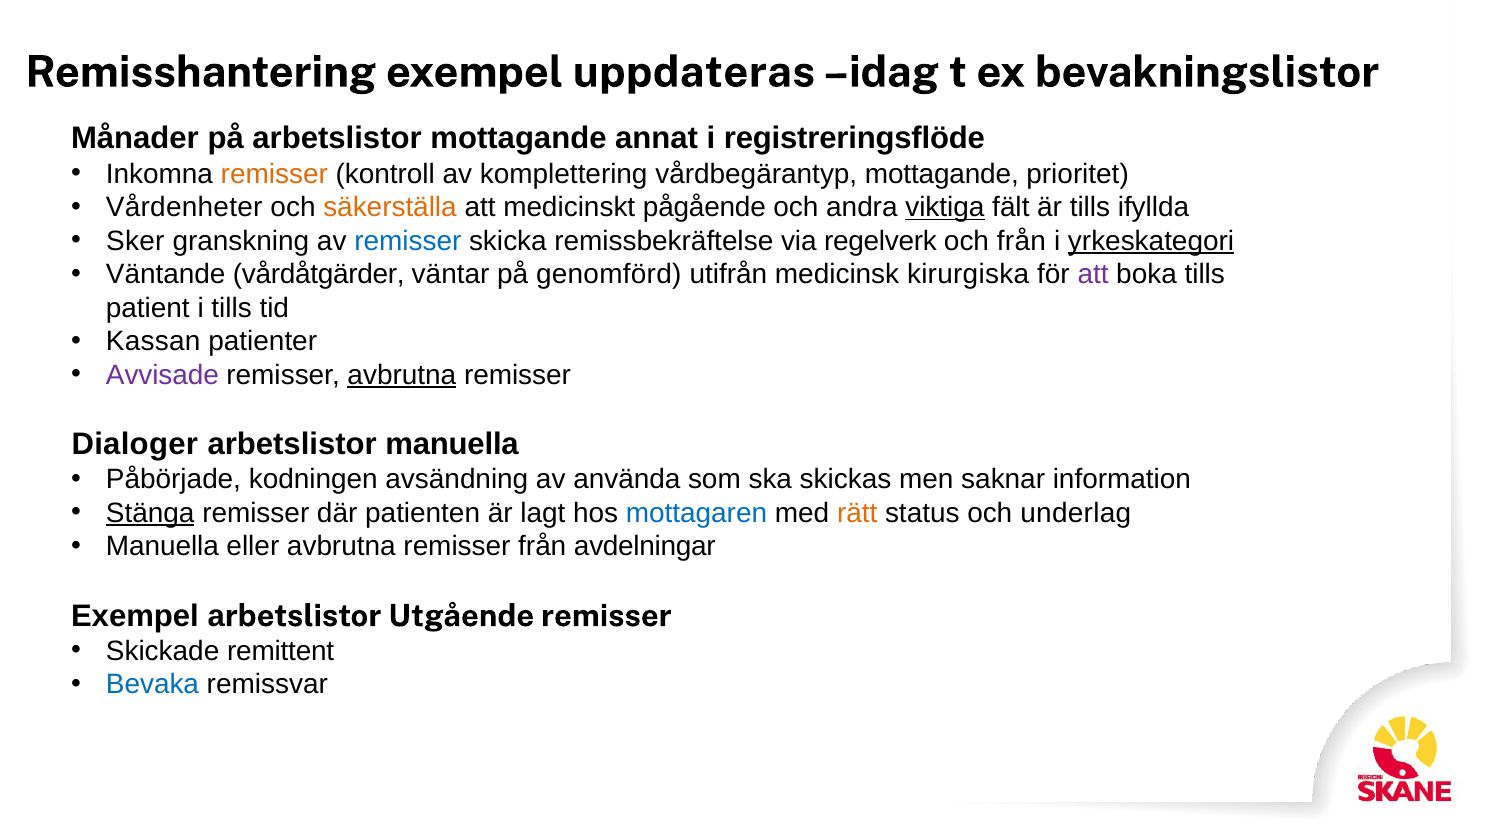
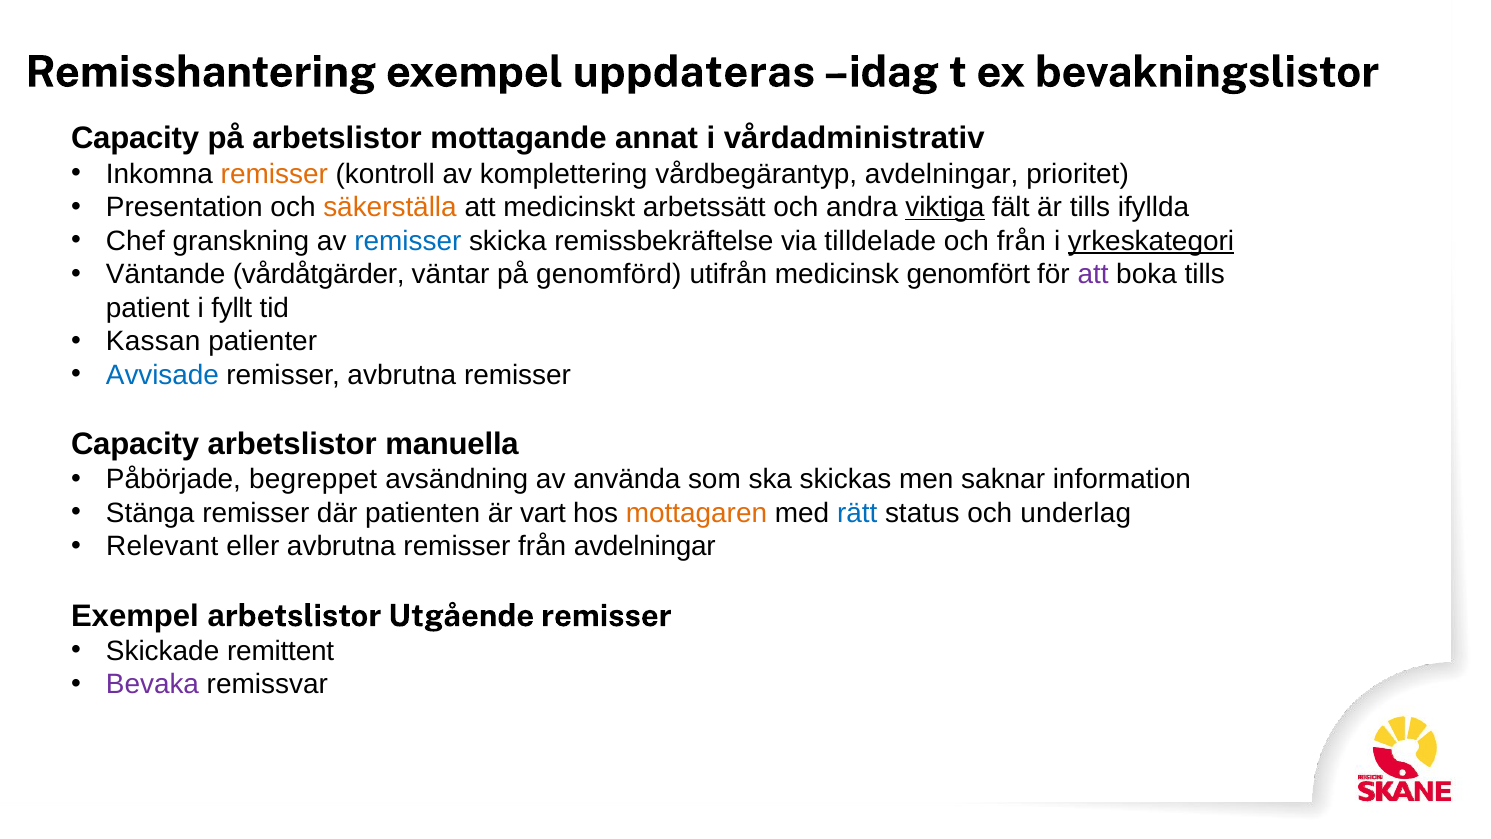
Månader at (135, 139): Månader -> Capacity
registreringsflöde: registreringsflöde -> vårdadministrativ
vårdbegärantyp mottagande: mottagande -> avdelningar
Vårdenheter: Vårdenheter -> Presentation
pågående: pågående -> arbetssätt
Sker: Sker -> Chef
regelverk: regelverk -> tilldelade
kirurgiska: kirurgiska -> genomfört
i tills: tills -> fyllt
Avvisade colour: purple -> blue
avbrutna at (402, 375) underline: present -> none
Dialoger at (135, 444): Dialoger -> Capacity
kodningen: kodningen -> begreppet
Stänga underline: present -> none
lagt: lagt -> vart
mottagaren colour: blue -> orange
rätt colour: orange -> blue
Manuella at (162, 547): Manuella -> Relevant
Bevaka colour: blue -> purple
